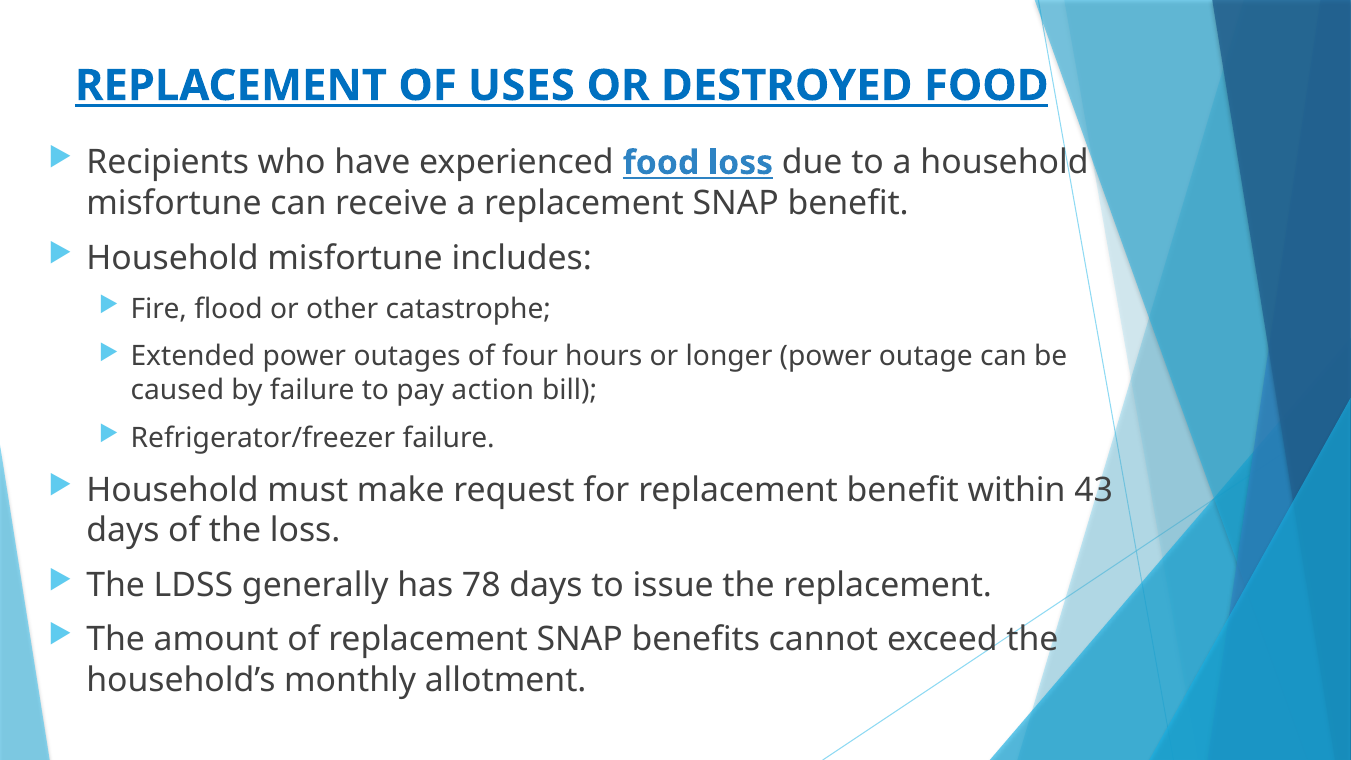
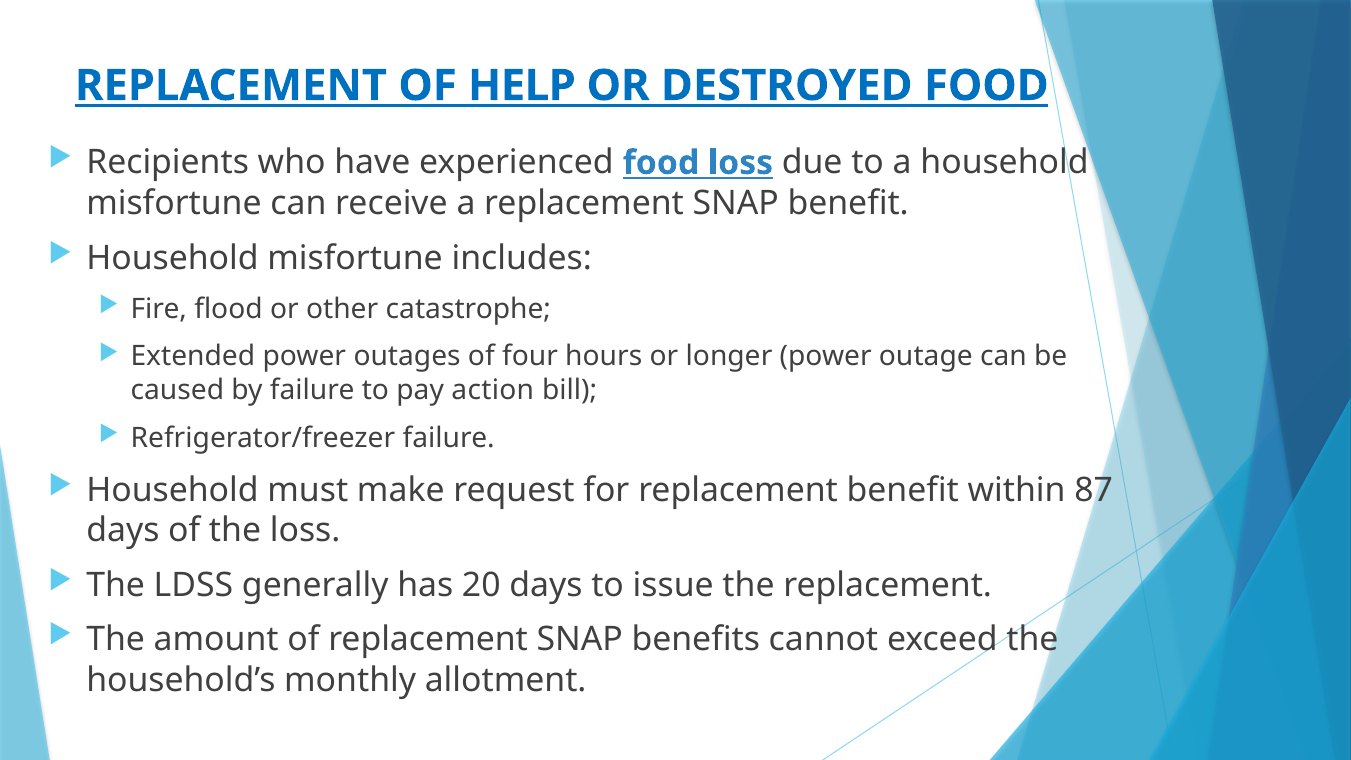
USES: USES -> HELP
43: 43 -> 87
78: 78 -> 20
